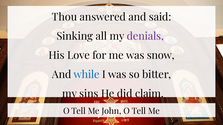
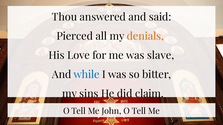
Sinking: Sinking -> Pierced
denials colour: purple -> orange
snow: snow -> slave
